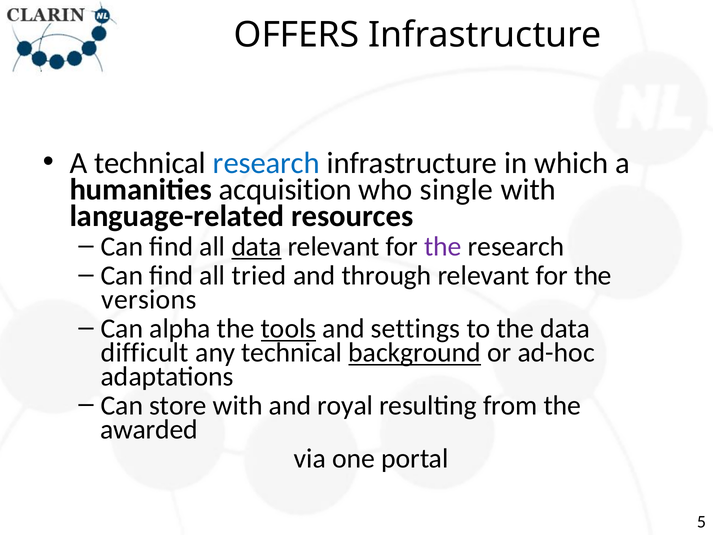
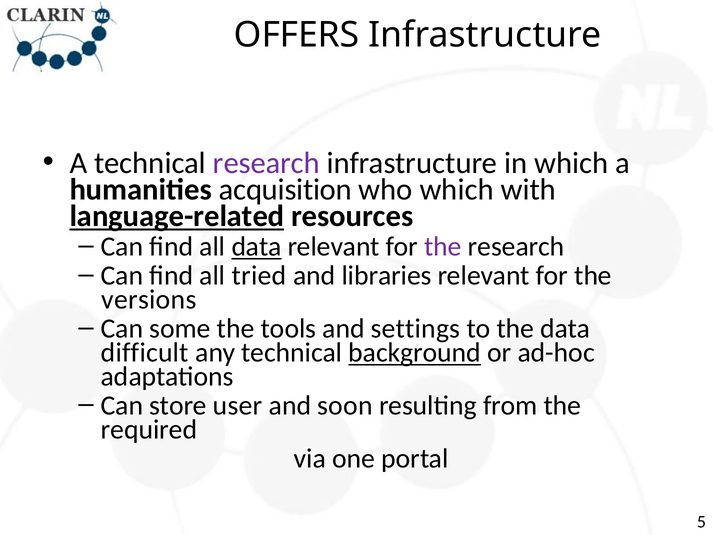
research at (266, 163) colour: blue -> purple
who single: single -> which
language-related underline: none -> present
through: through -> libraries
alpha: alpha -> some
tools underline: present -> none
store with: with -> user
royal: royal -> soon
awarded: awarded -> required
